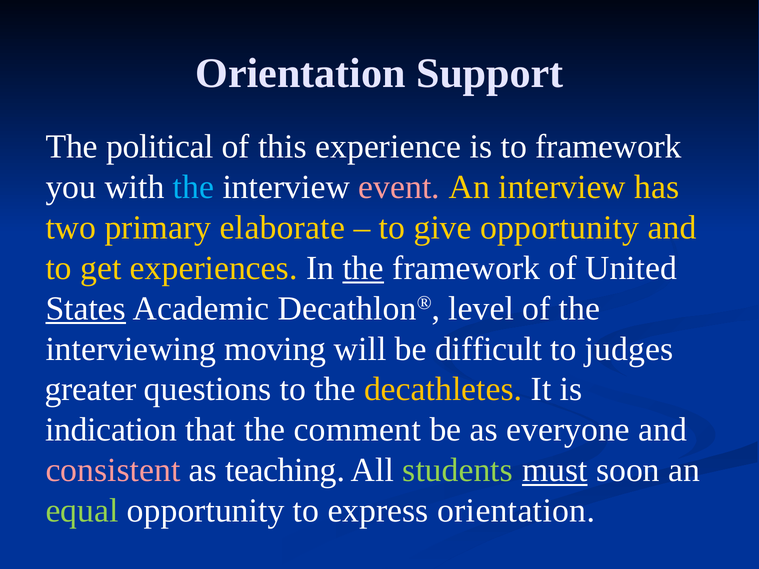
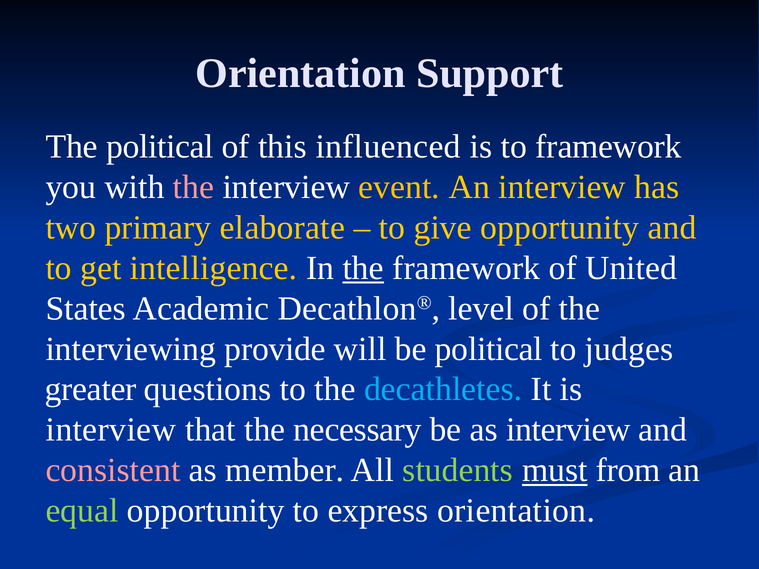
experience: experience -> influenced
the at (194, 187) colour: light blue -> pink
event colour: pink -> yellow
experiences: experiences -> intelligence
States underline: present -> none
moving: moving -> provide
be difficult: difficult -> political
decathletes colour: yellow -> light blue
indication at (111, 430): indication -> interview
comment: comment -> necessary
as everyone: everyone -> interview
teaching: teaching -> member
soon: soon -> from
